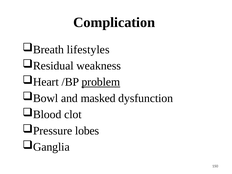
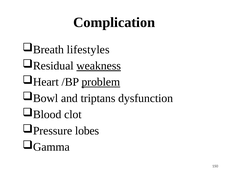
weakness underline: none -> present
masked: masked -> triptans
Ganglia: Ganglia -> Gamma
